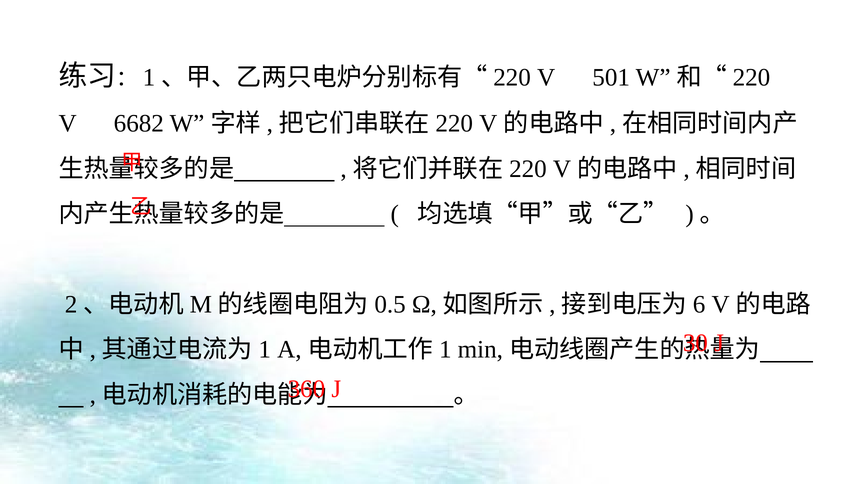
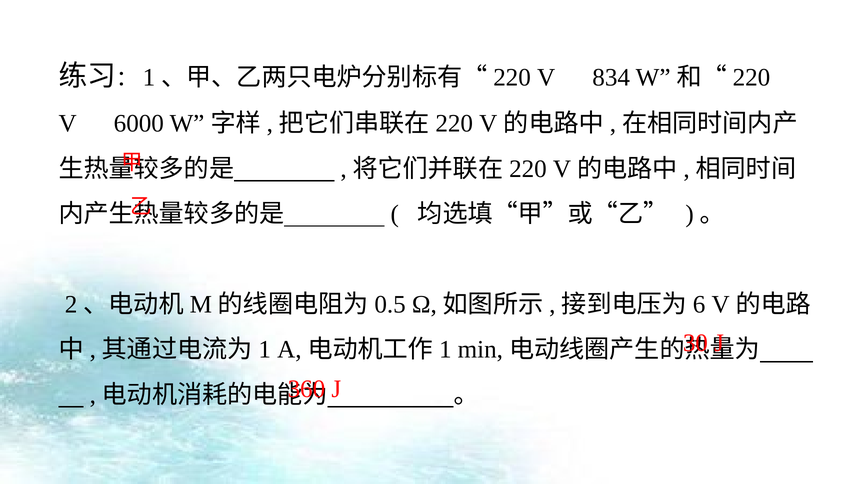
501: 501 -> 834
6682: 6682 -> 6000
